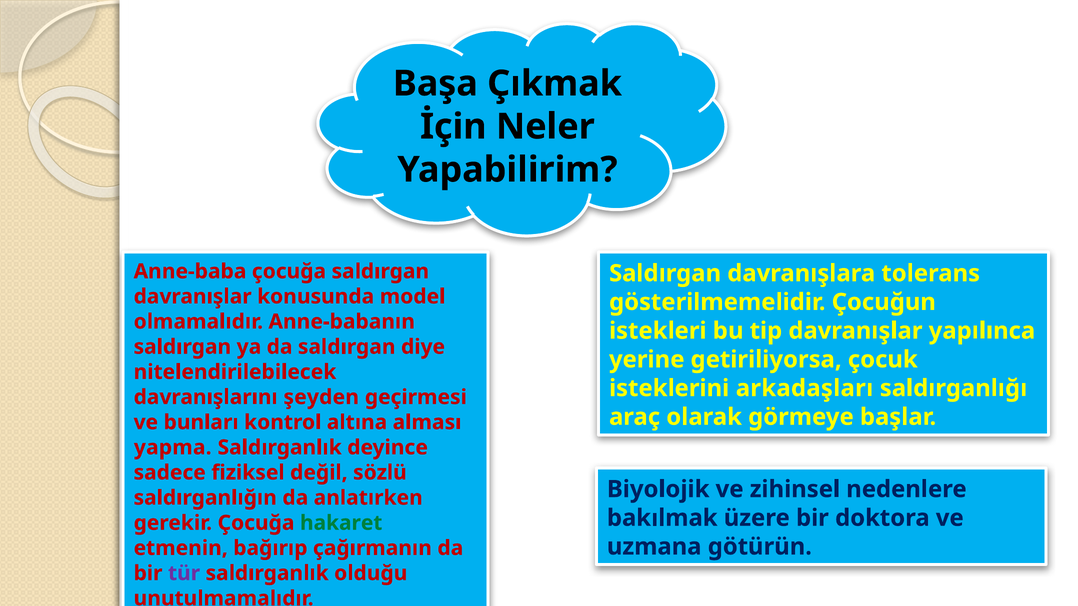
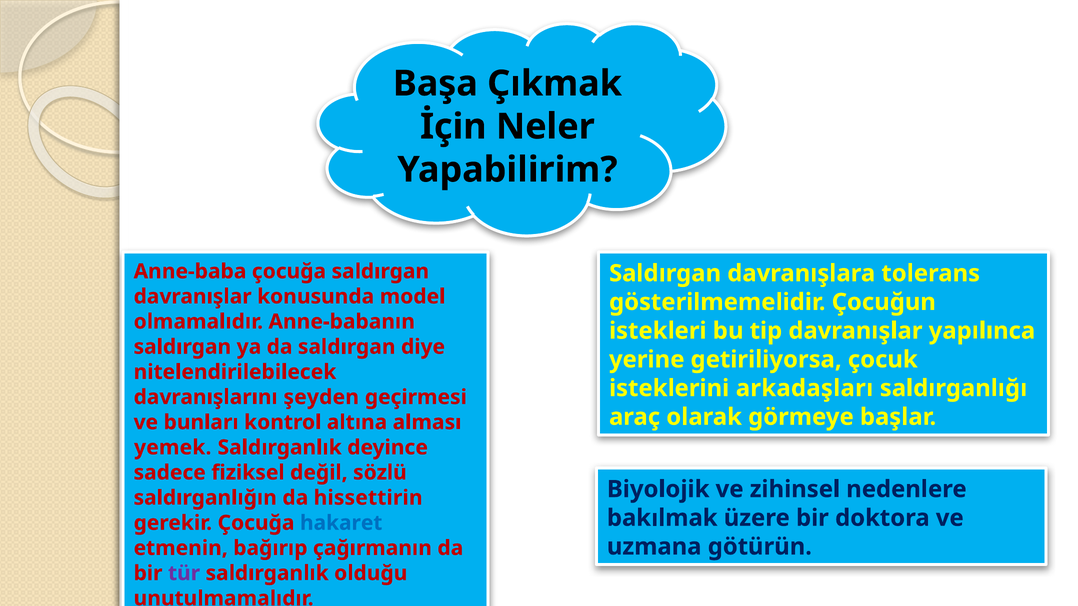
yapma: yapma -> yemek
anlatırken: anlatırken -> hissettirin
hakaret colour: green -> blue
